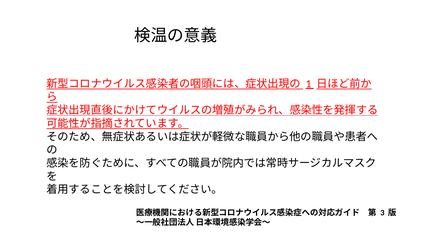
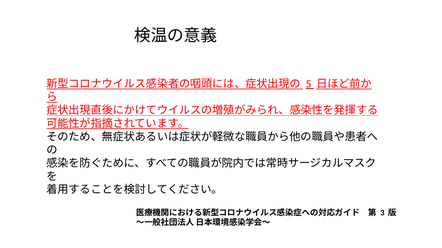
1: 1 -> 5
